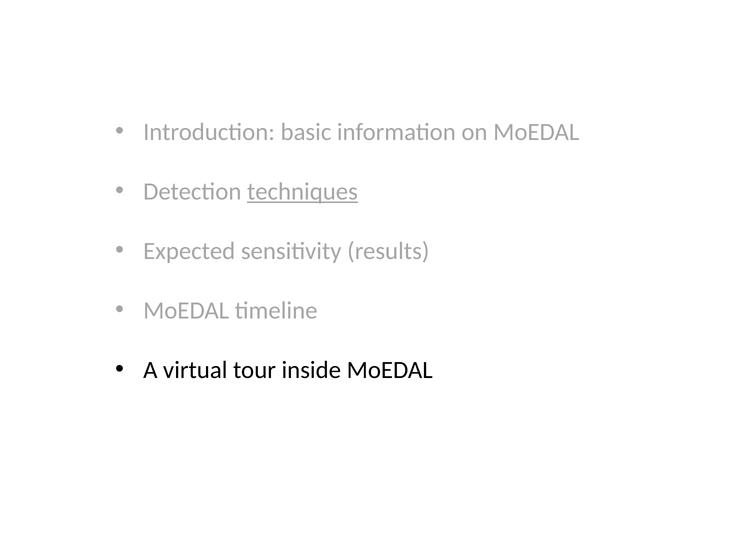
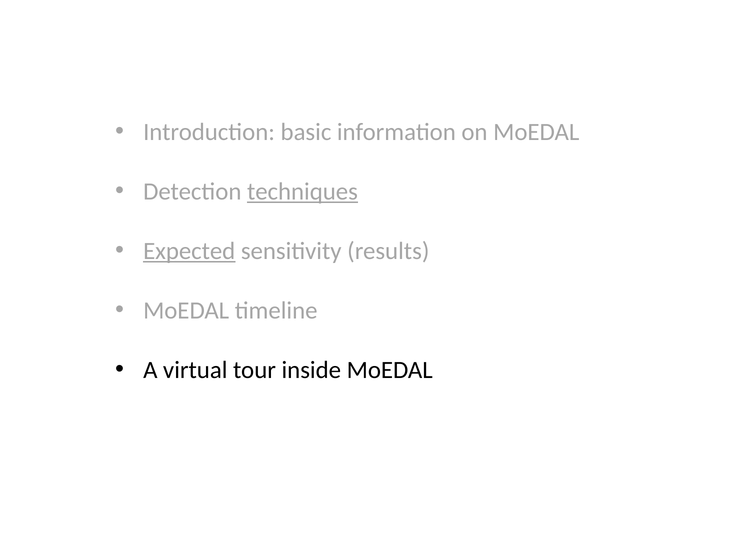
Expected underline: none -> present
